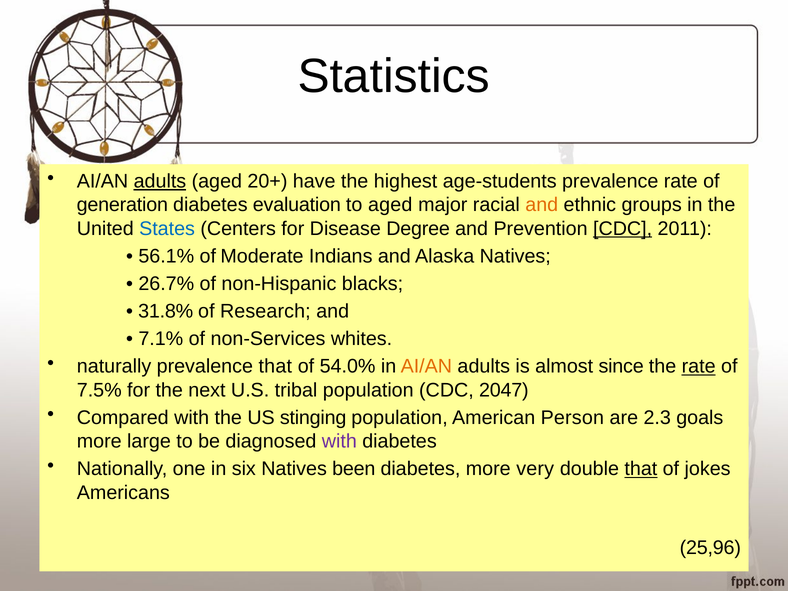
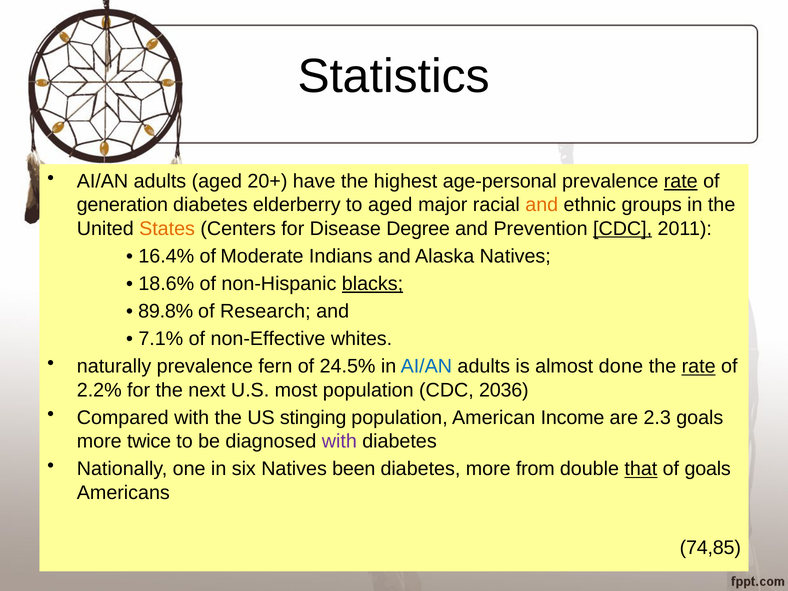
adults at (160, 181) underline: present -> none
age-students: age-students -> age-personal
rate at (681, 181) underline: none -> present
evaluation: evaluation -> elderberry
States colour: blue -> orange
56.1%: 56.1% -> 16.4%
26.7%: 26.7% -> 18.6%
blacks underline: none -> present
31.8%: 31.8% -> 89.8%
non-Services: non-Services -> non-Effective
prevalence that: that -> fern
54.0%: 54.0% -> 24.5%
AI/AN at (426, 366) colour: orange -> blue
since: since -> done
7.5%: 7.5% -> 2.2%
tribal: tribal -> most
2047: 2047 -> 2036
Person: Person -> Income
large: large -> twice
very: very -> from
of jokes: jokes -> goals
25,96: 25,96 -> 74,85
